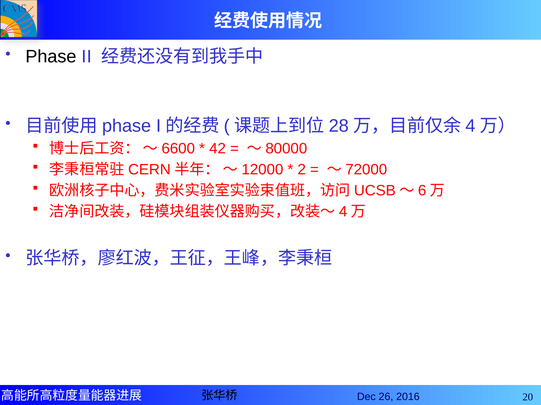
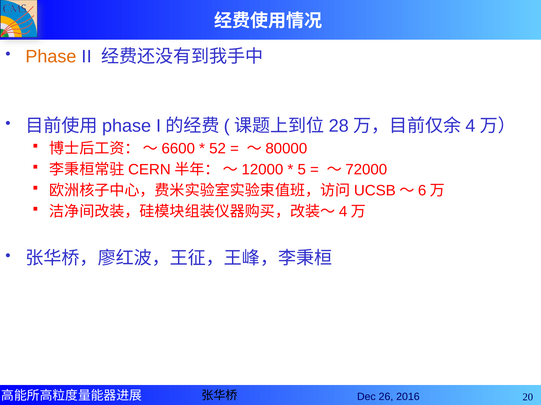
Phase colour: black -> orange
42: 42 -> 52
2: 2 -> 5
